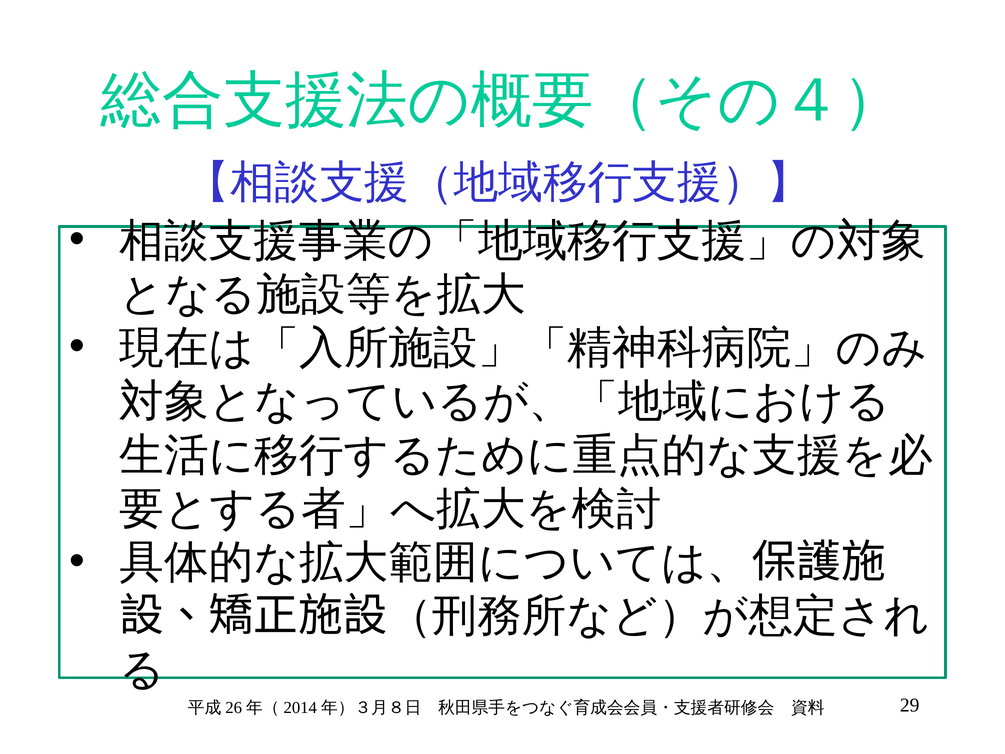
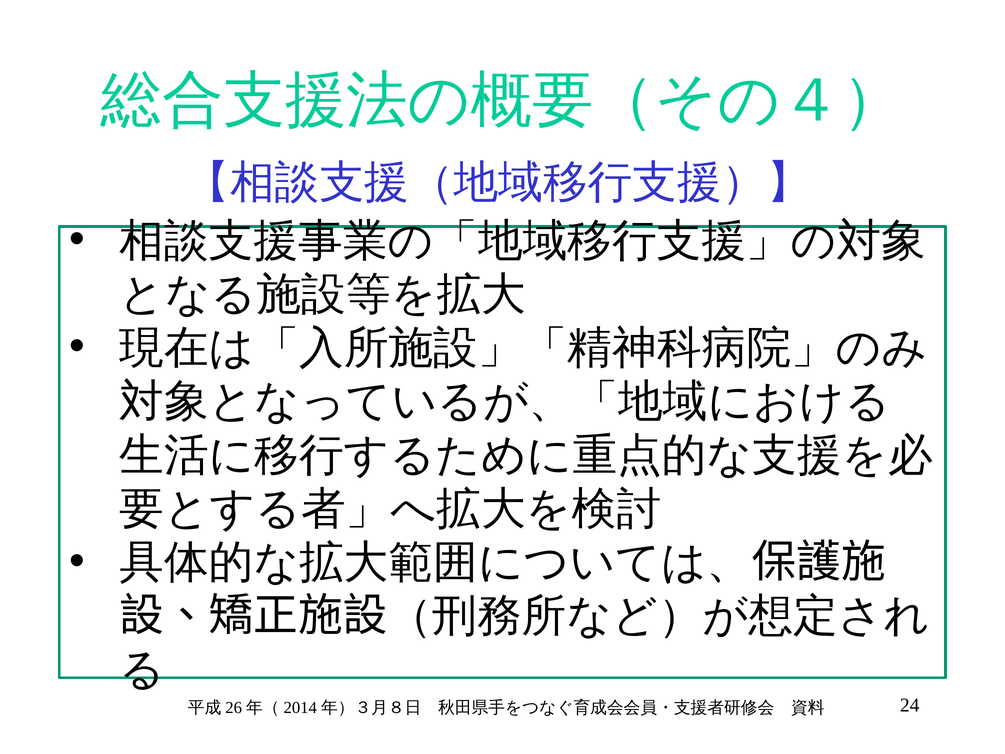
29: 29 -> 24
